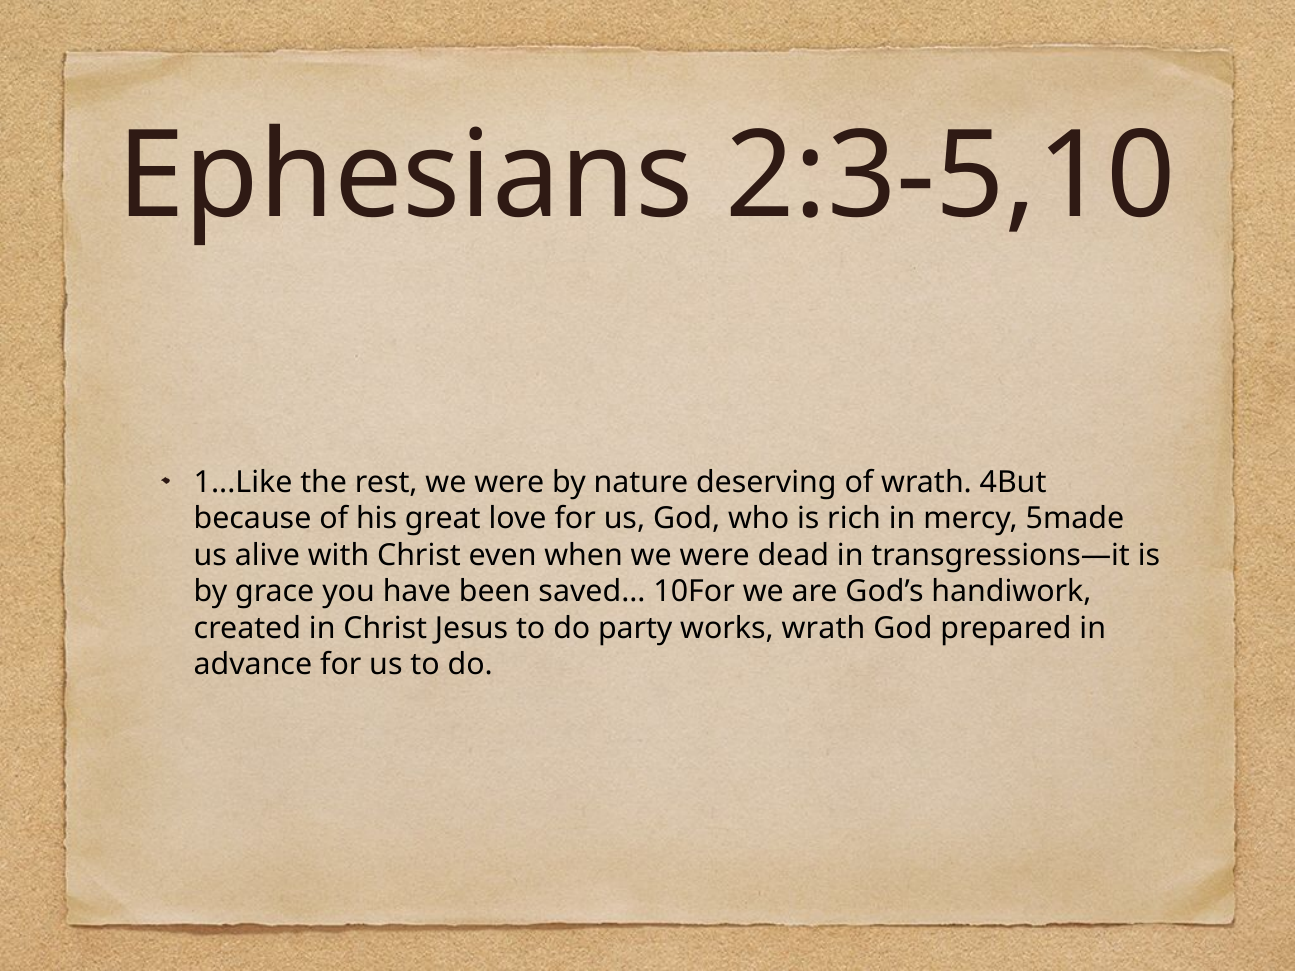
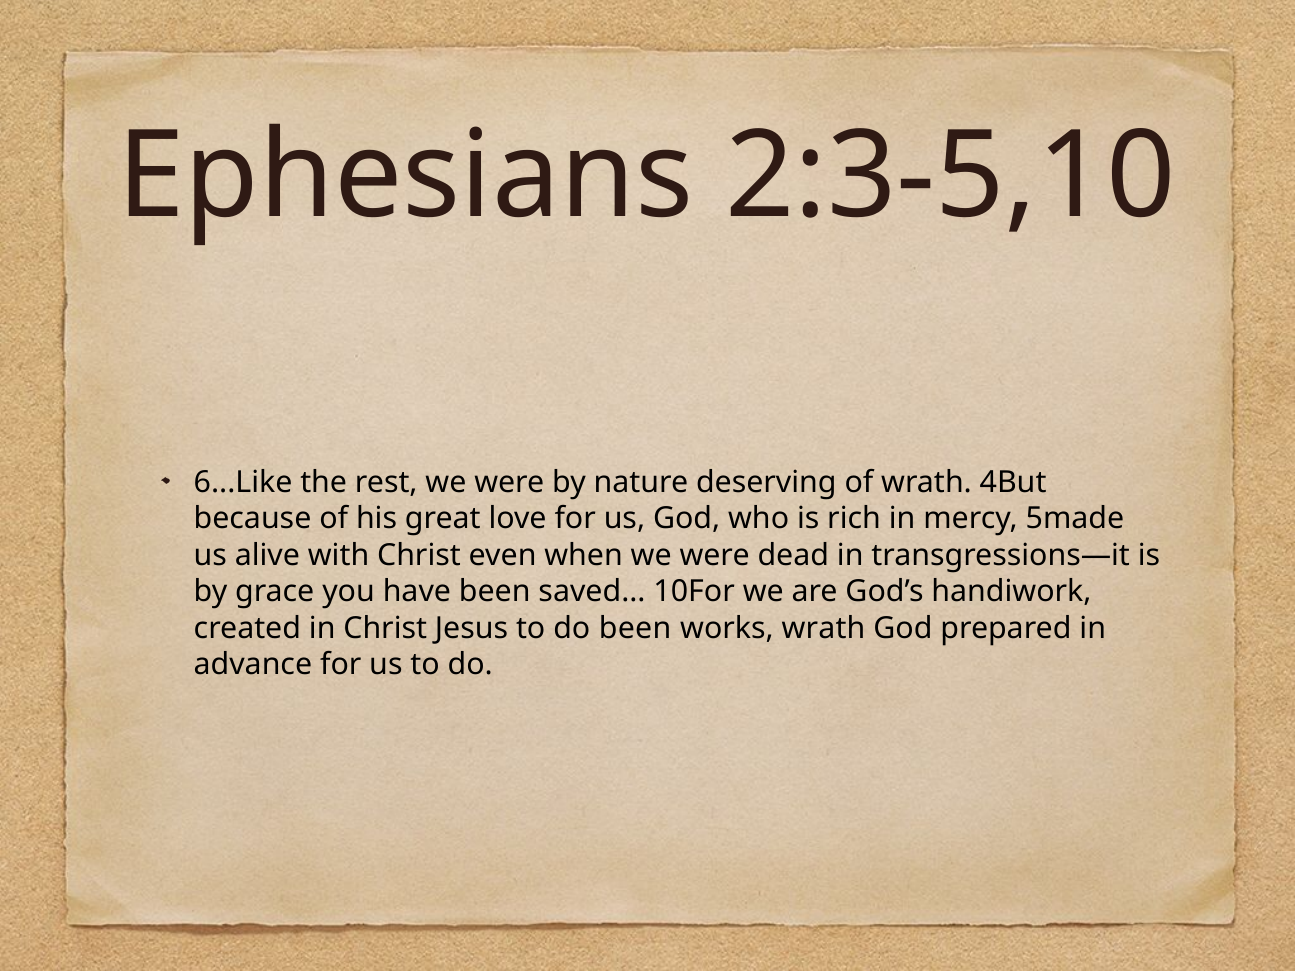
1...Like: 1...Like -> 6...Like
do party: party -> been
